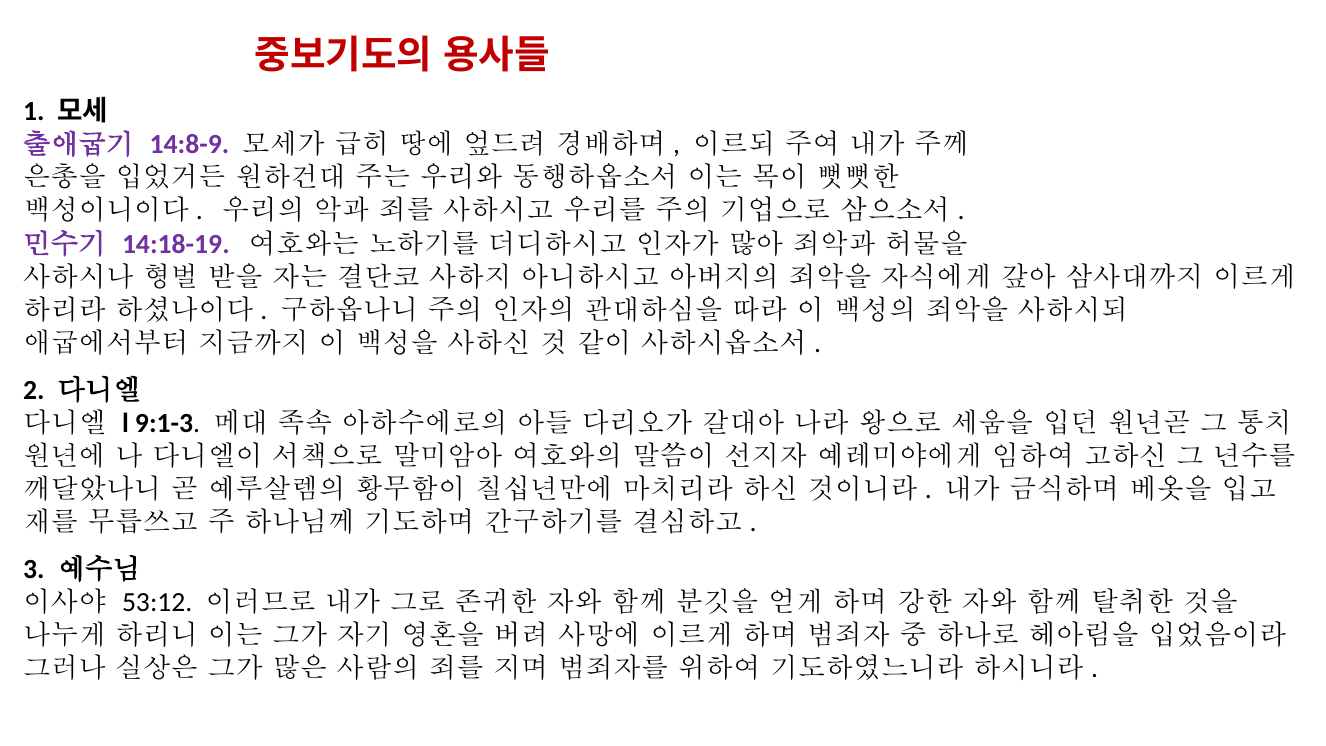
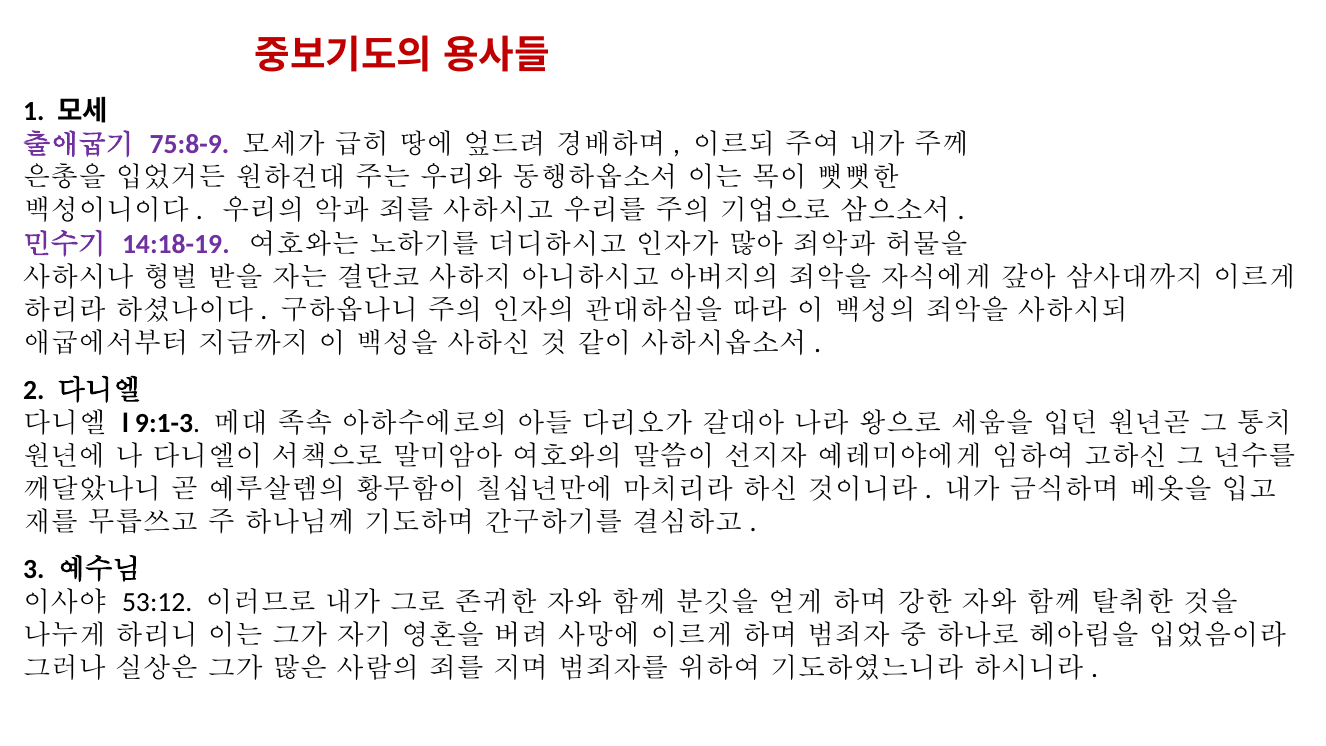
14:8-9: 14:8-9 -> 75:8-9
